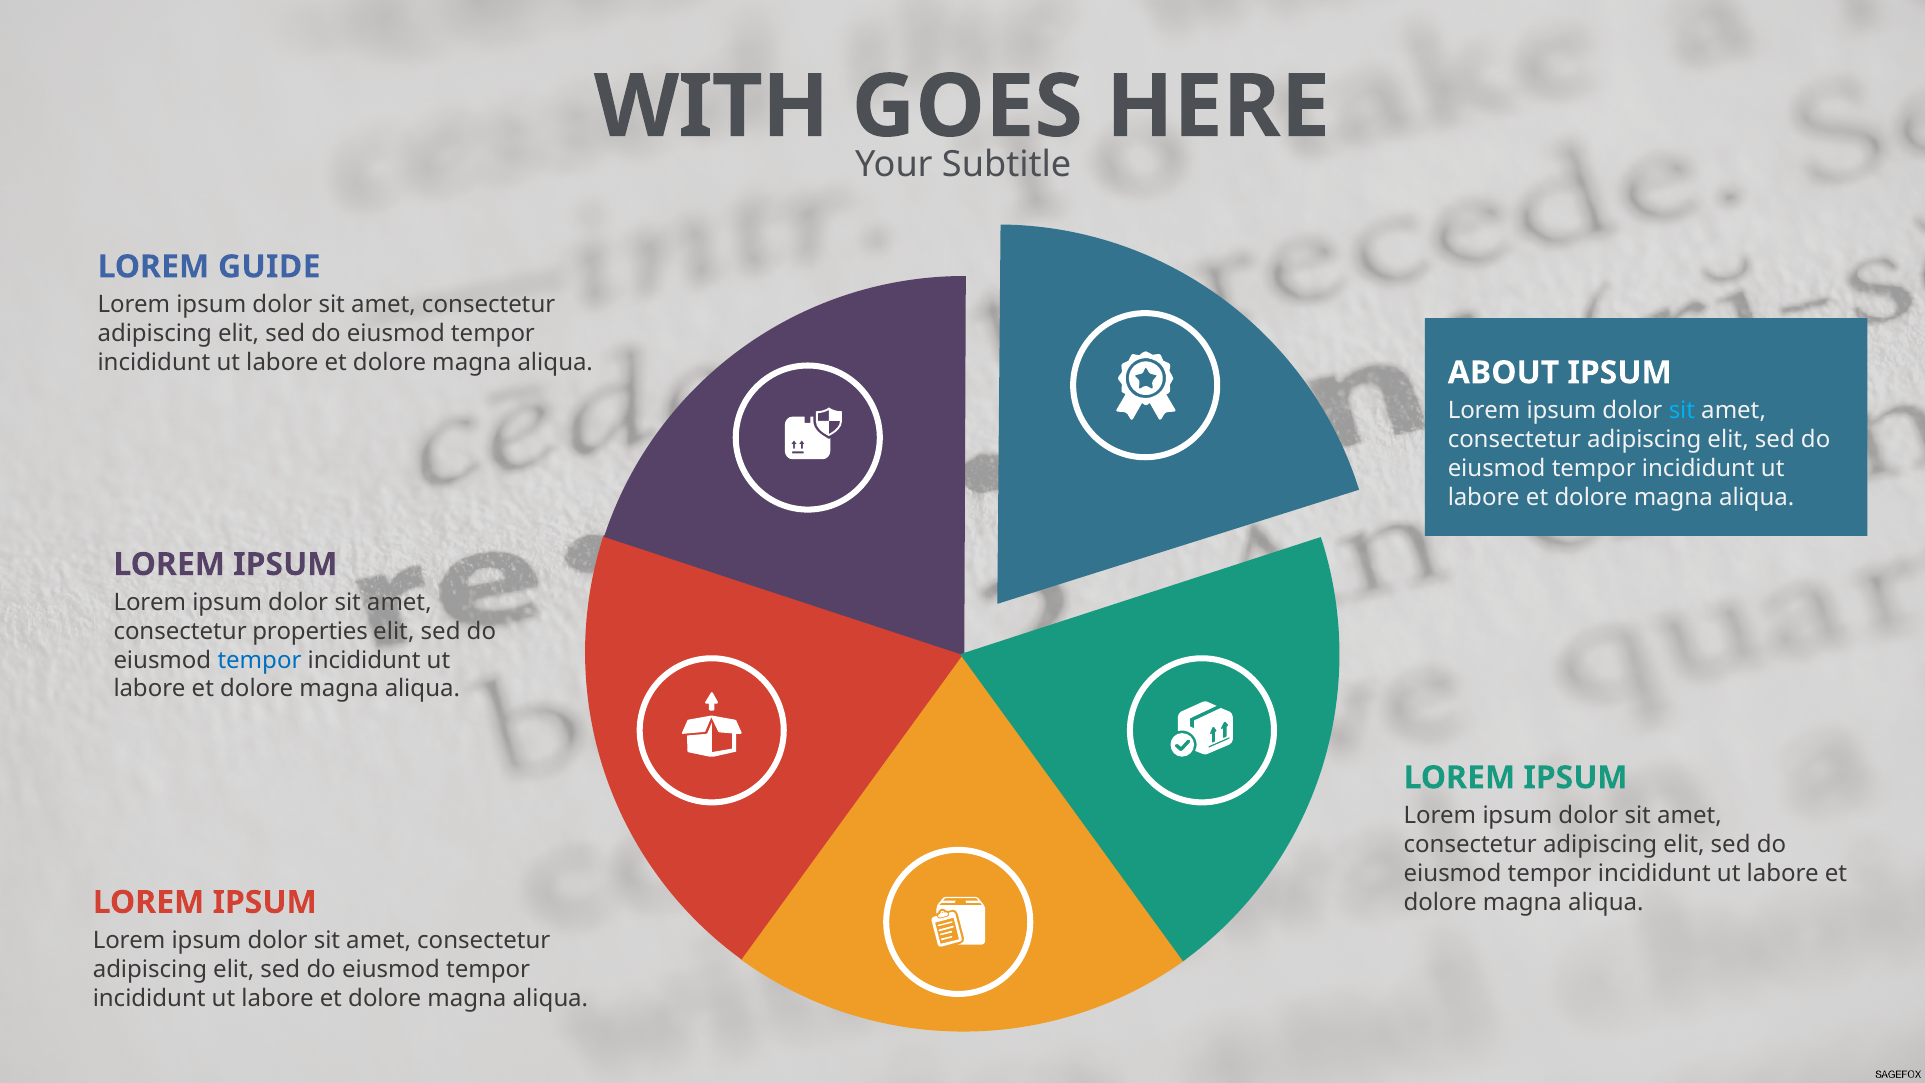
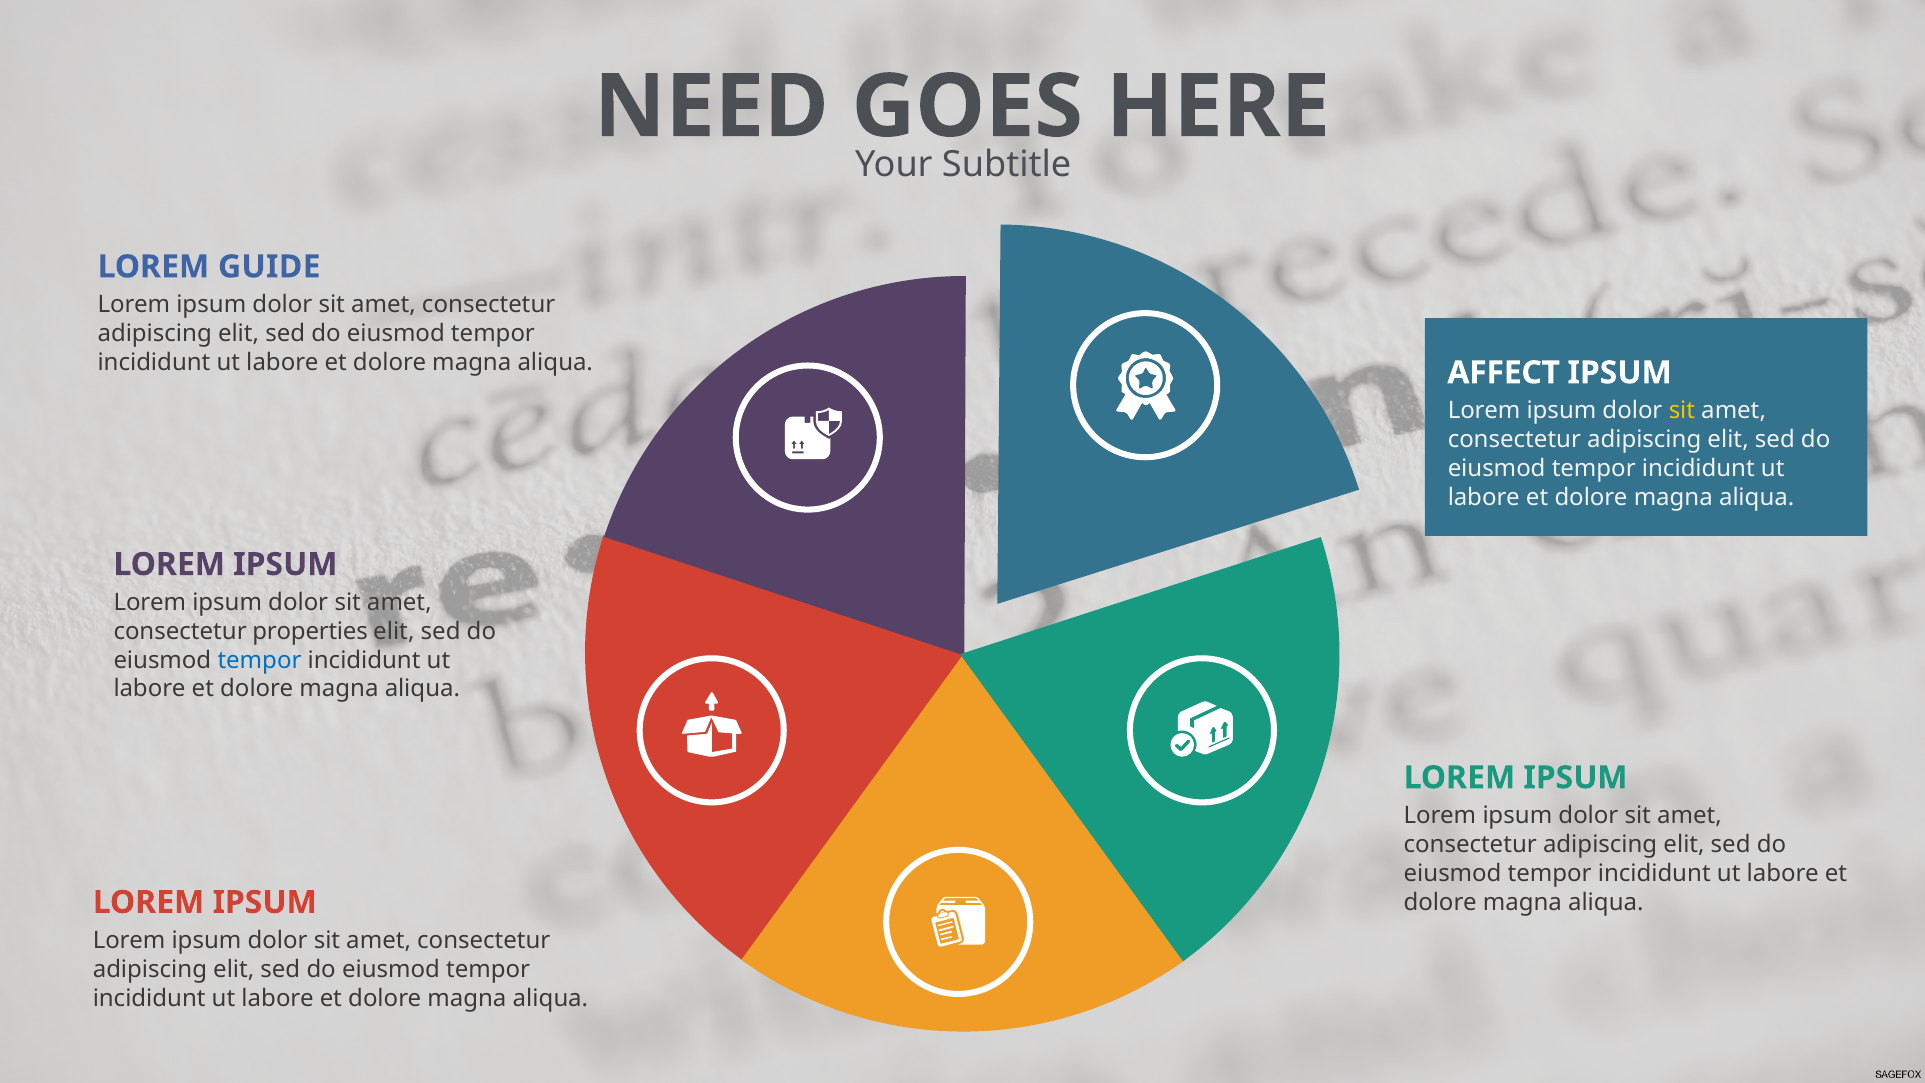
WITH: WITH -> NEED
ABOUT: ABOUT -> AFFECT
sit at (1682, 411) colour: light blue -> yellow
